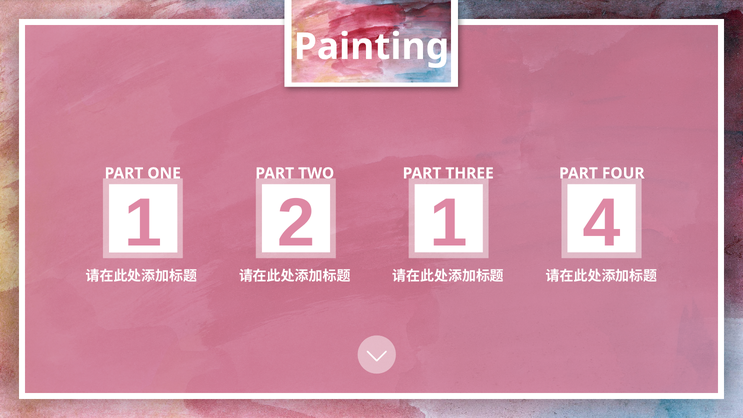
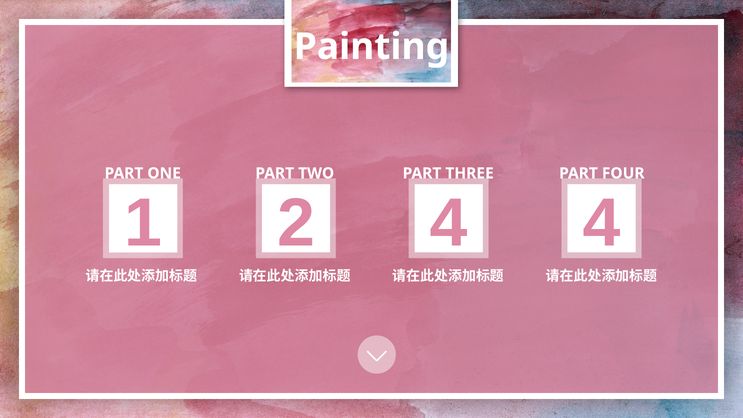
2 1: 1 -> 4
